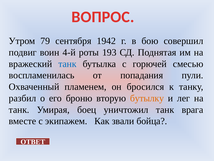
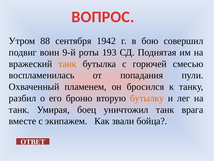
79: 79 -> 88
4-й: 4-й -> 9-й
танк at (67, 64) colour: blue -> orange
